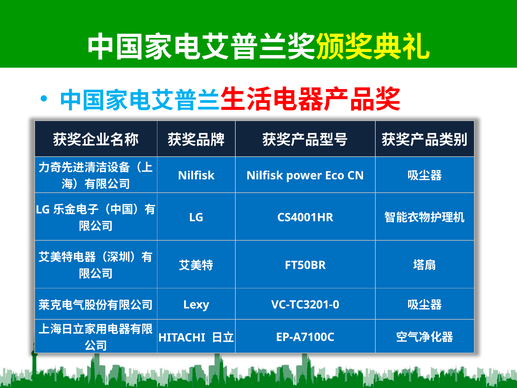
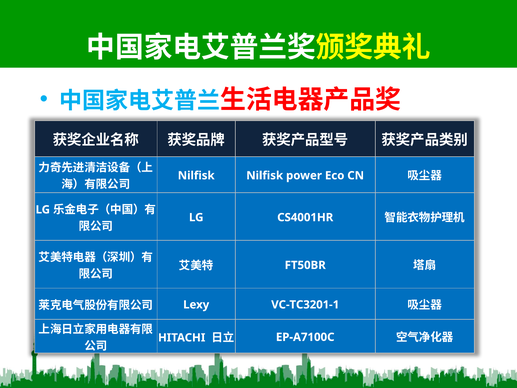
VC-TC3201-0: VC-TC3201-0 -> VC-TC3201-1
